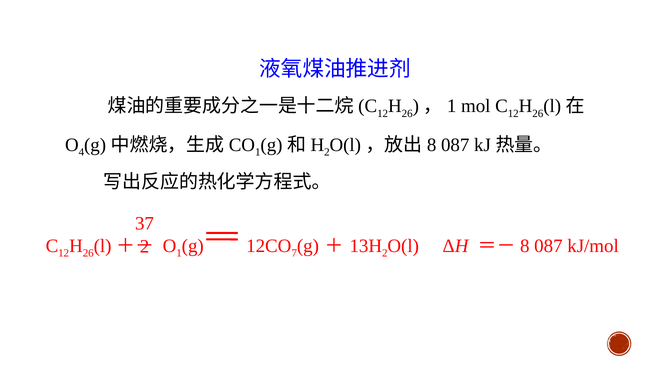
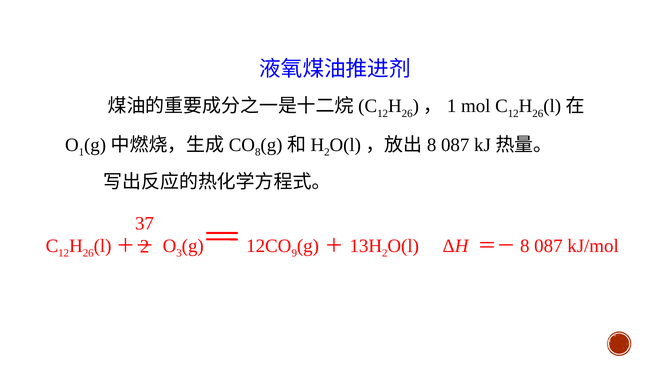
4: 4 -> 1
1 at (258, 152): 1 -> 8
1 at (179, 253): 1 -> 3
7: 7 -> 9
